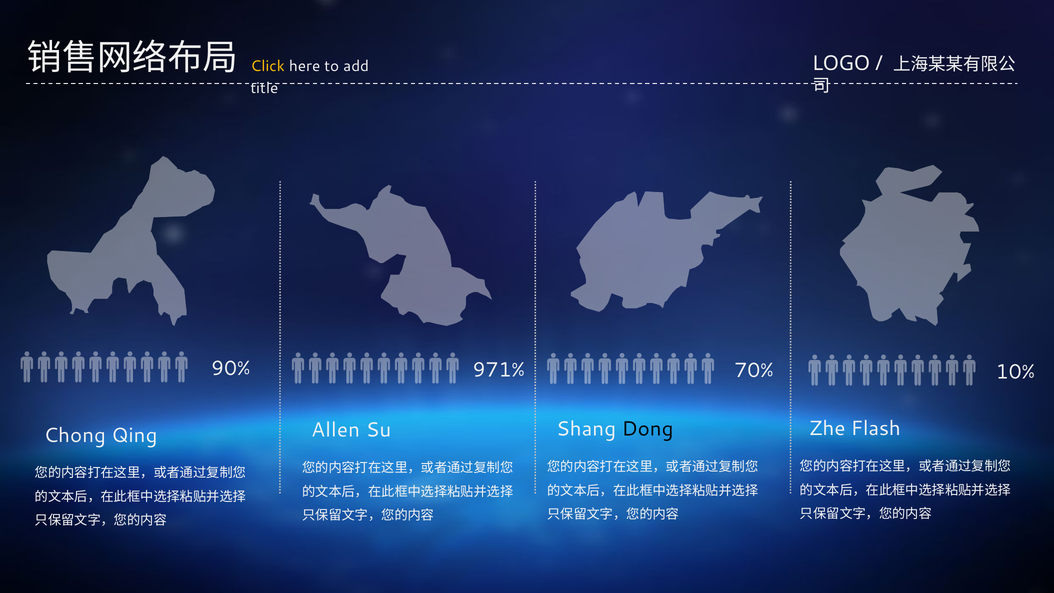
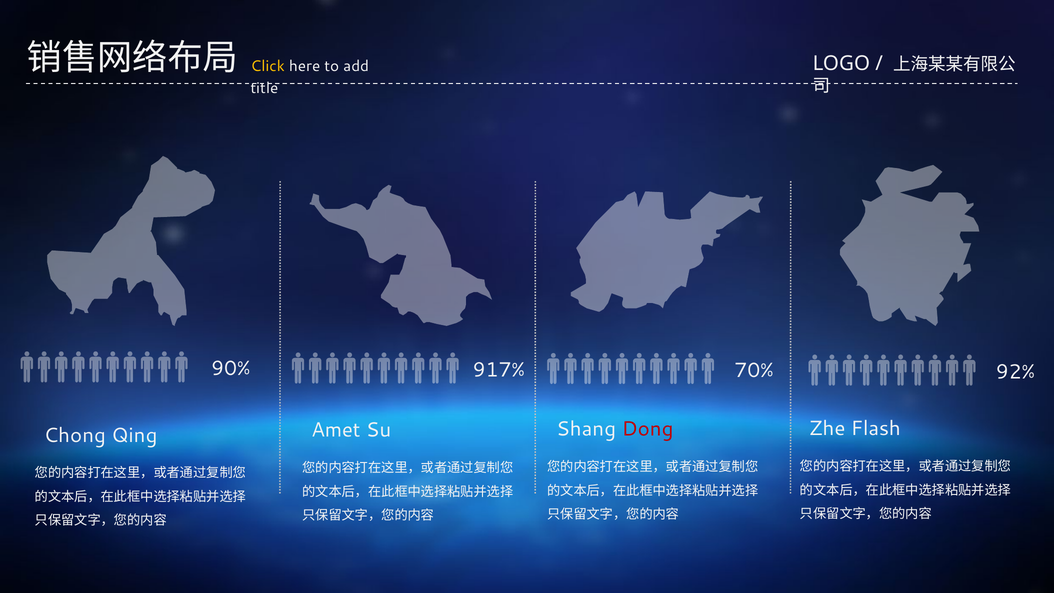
971%: 971% -> 917%
10%: 10% -> 92%
Dong colour: black -> red
Allen: Allen -> Amet
